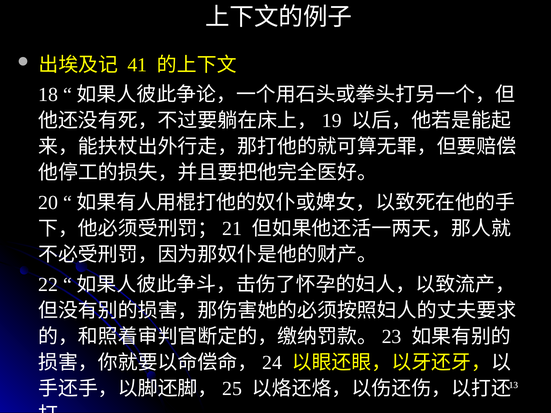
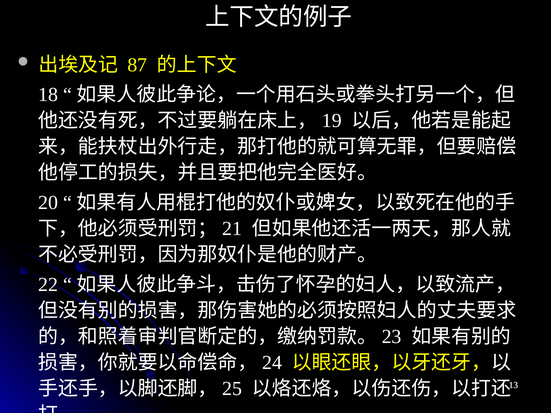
41: 41 -> 87
